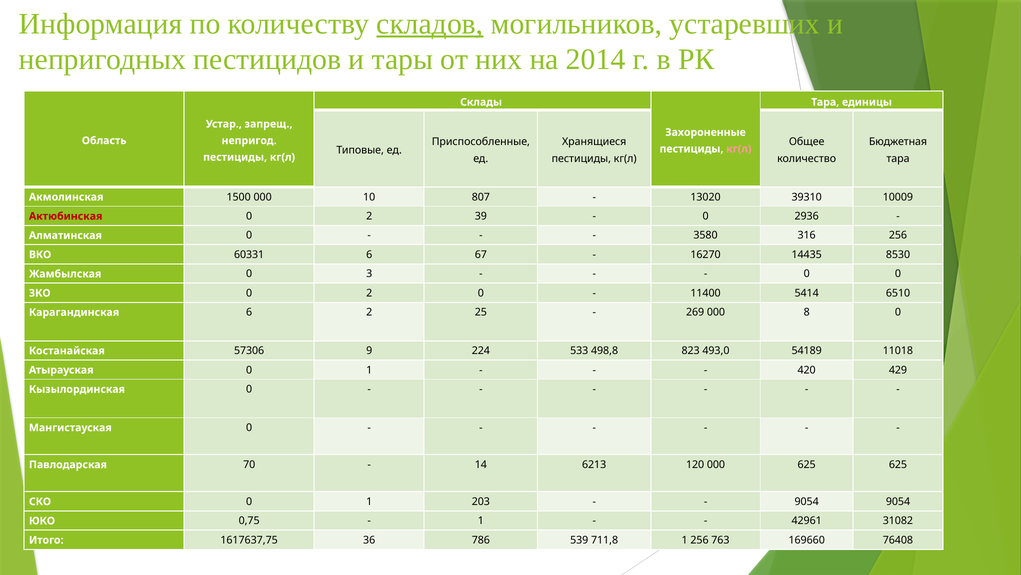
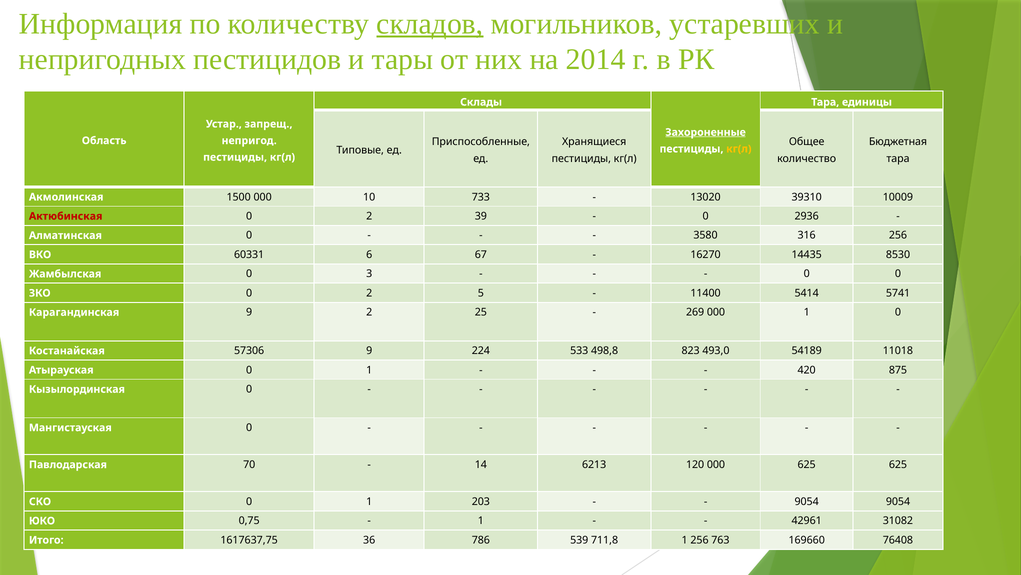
Захороненные underline: none -> present
кг(л at (739, 149) colour: pink -> yellow
807: 807 -> 733
2 0: 0 -> 5
6510: 6510 -> 5741
Карагандинская 6: 6 -> 9
000 8: 8 -> 1
429: 429 -> 875
